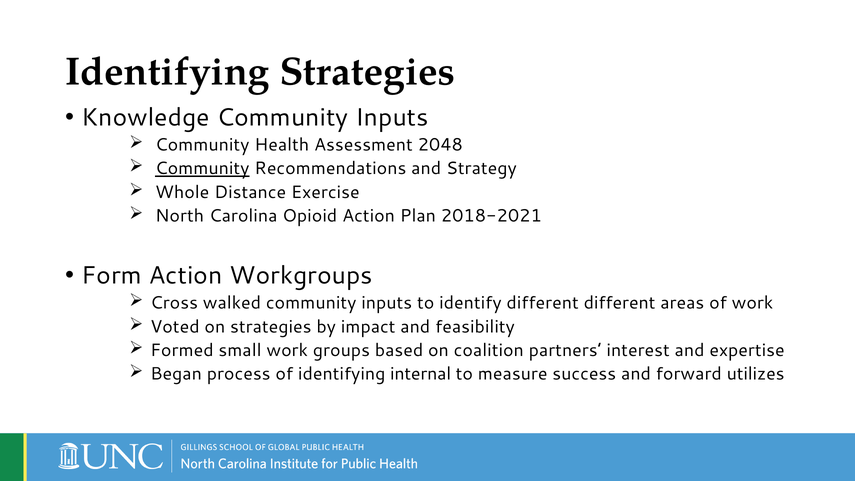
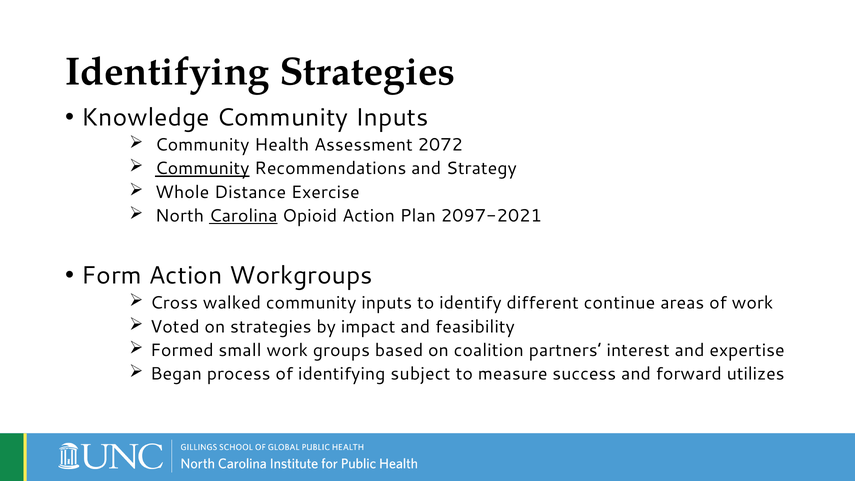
2048: 2048 -> 2072
Carolina underline: none -> present
2018-2021: 2018-2021 -> 2097-2021
different different: different -> continue
internal: internal -> subject
